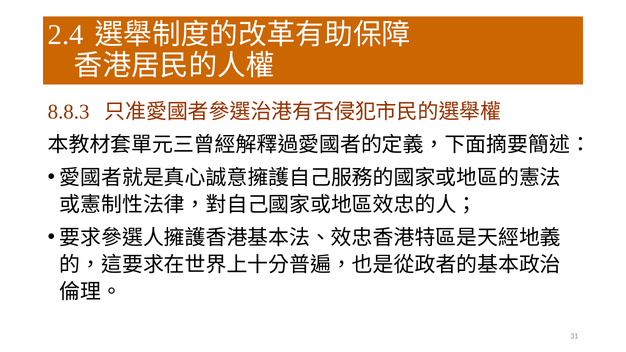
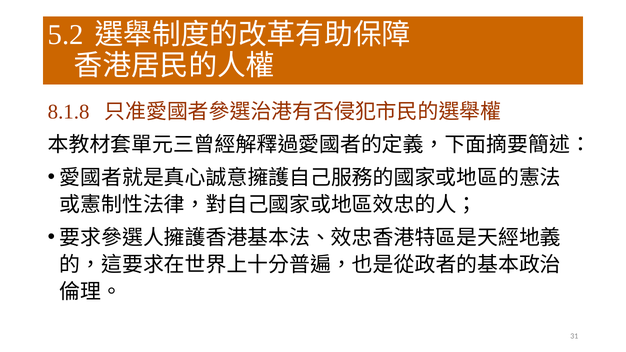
2.4: 2.4 -> 5.2
8.8.3: 8.8.3 -> 8.1.8
